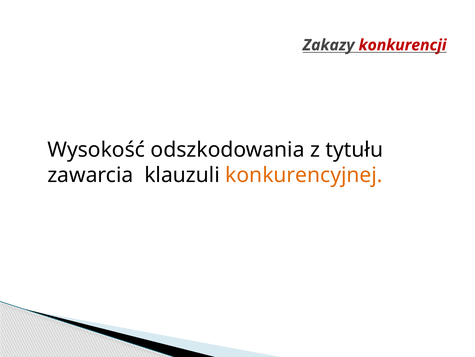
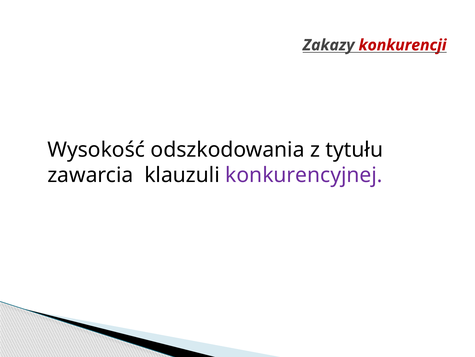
konkurencyjnej colour: orange -> purple
